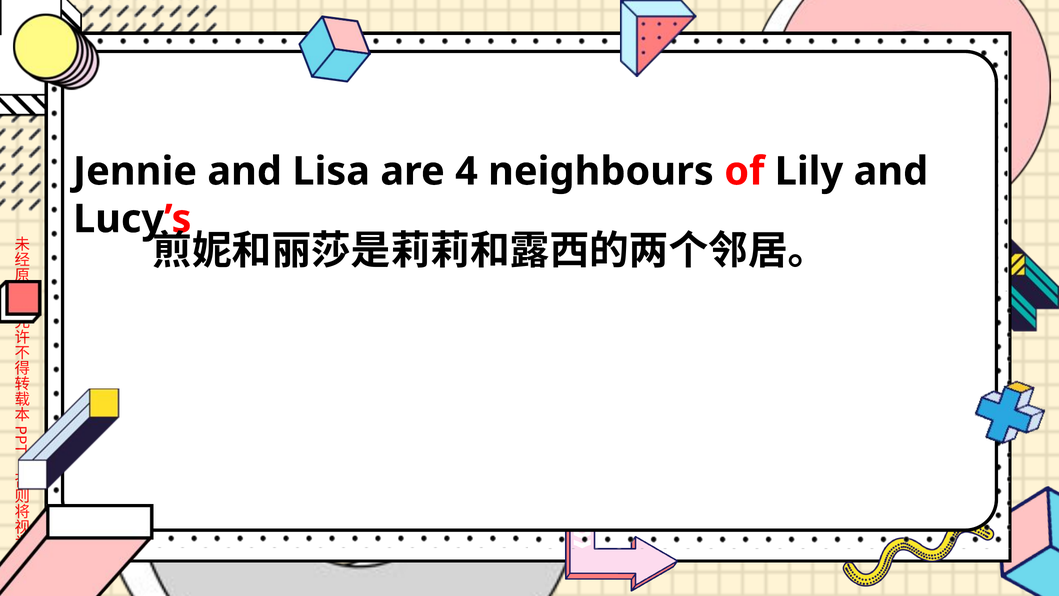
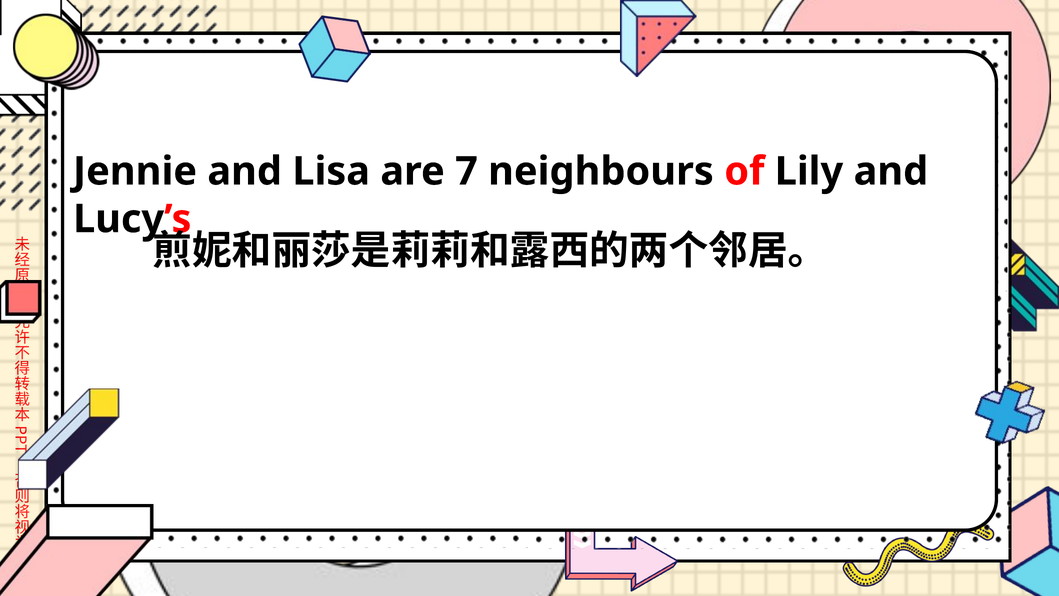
4: 4 -> 7
